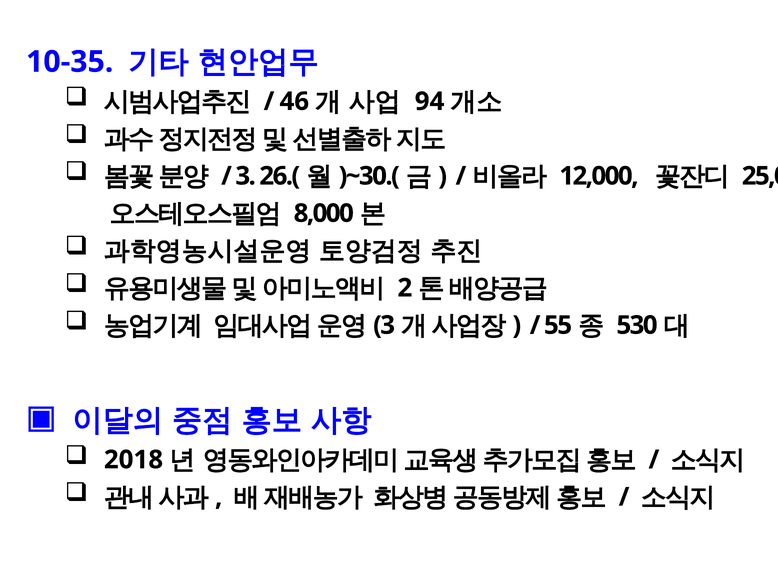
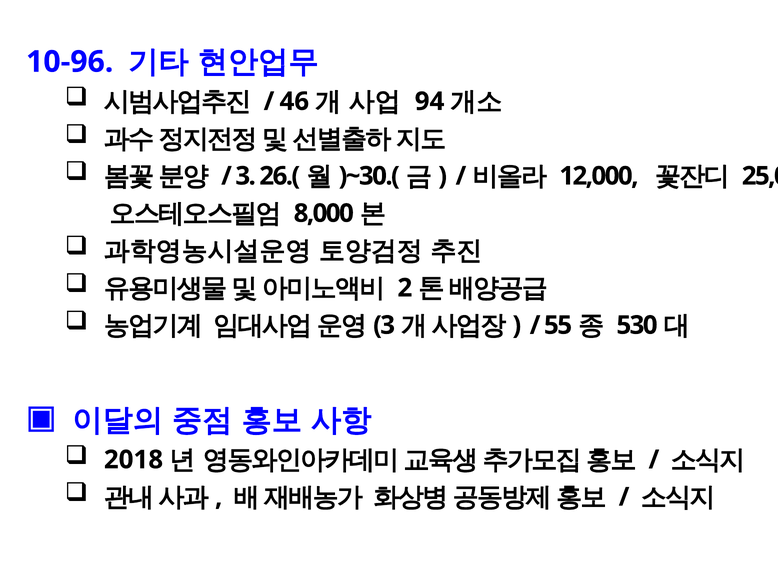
10-35: 10-35 -> 10-96
